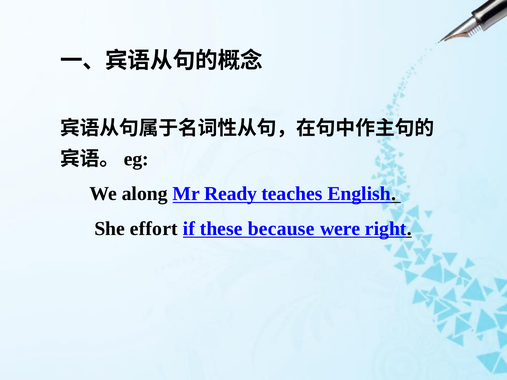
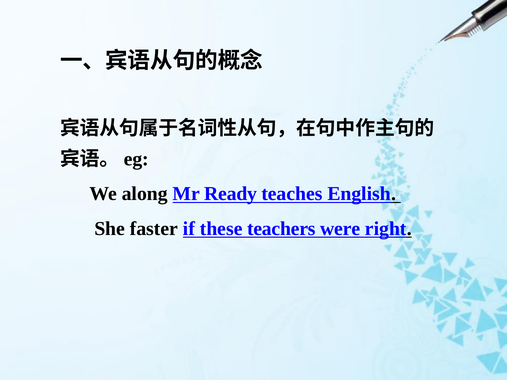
effort: effort -> faster
because: because -> teachers
